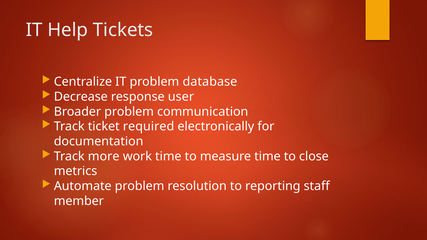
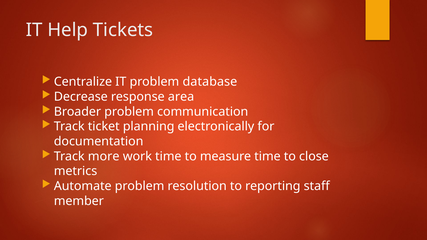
user: user -> area
required: required -> planning
